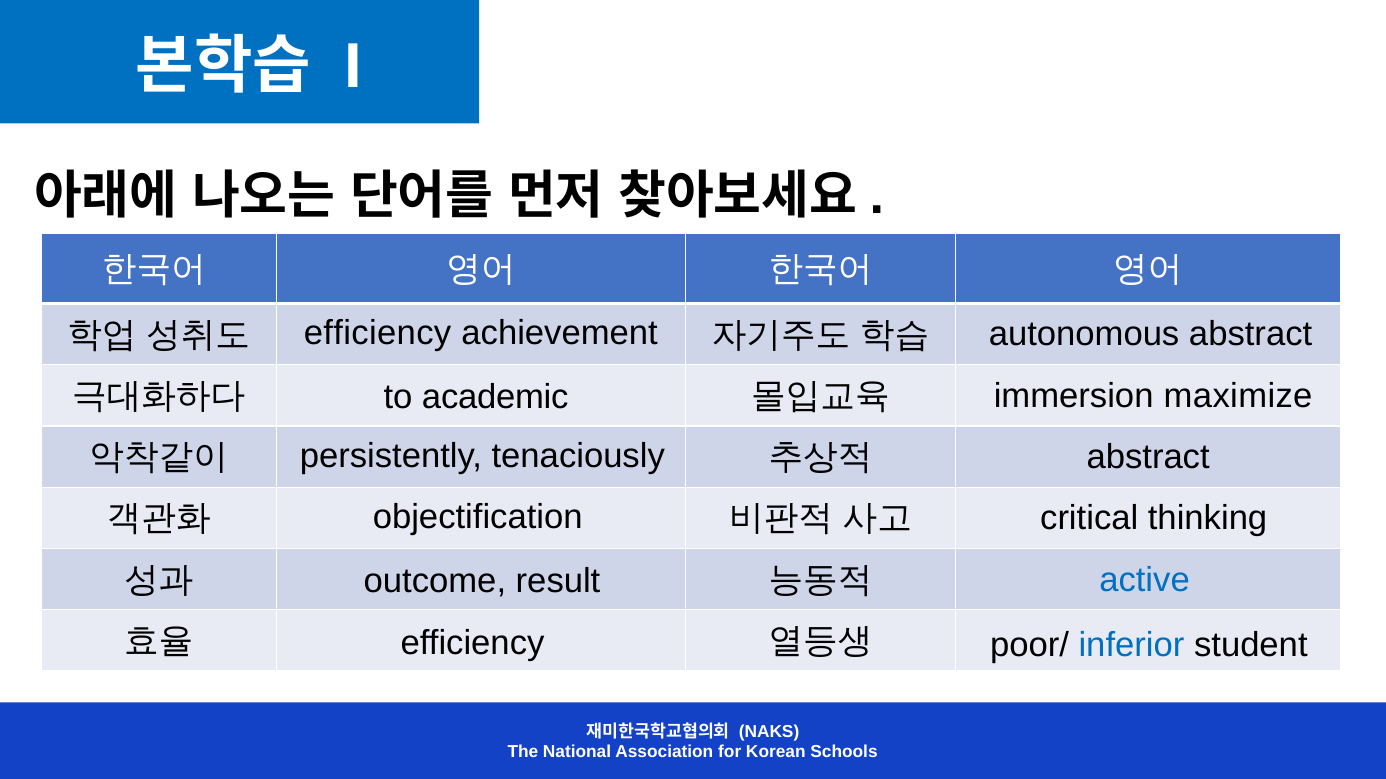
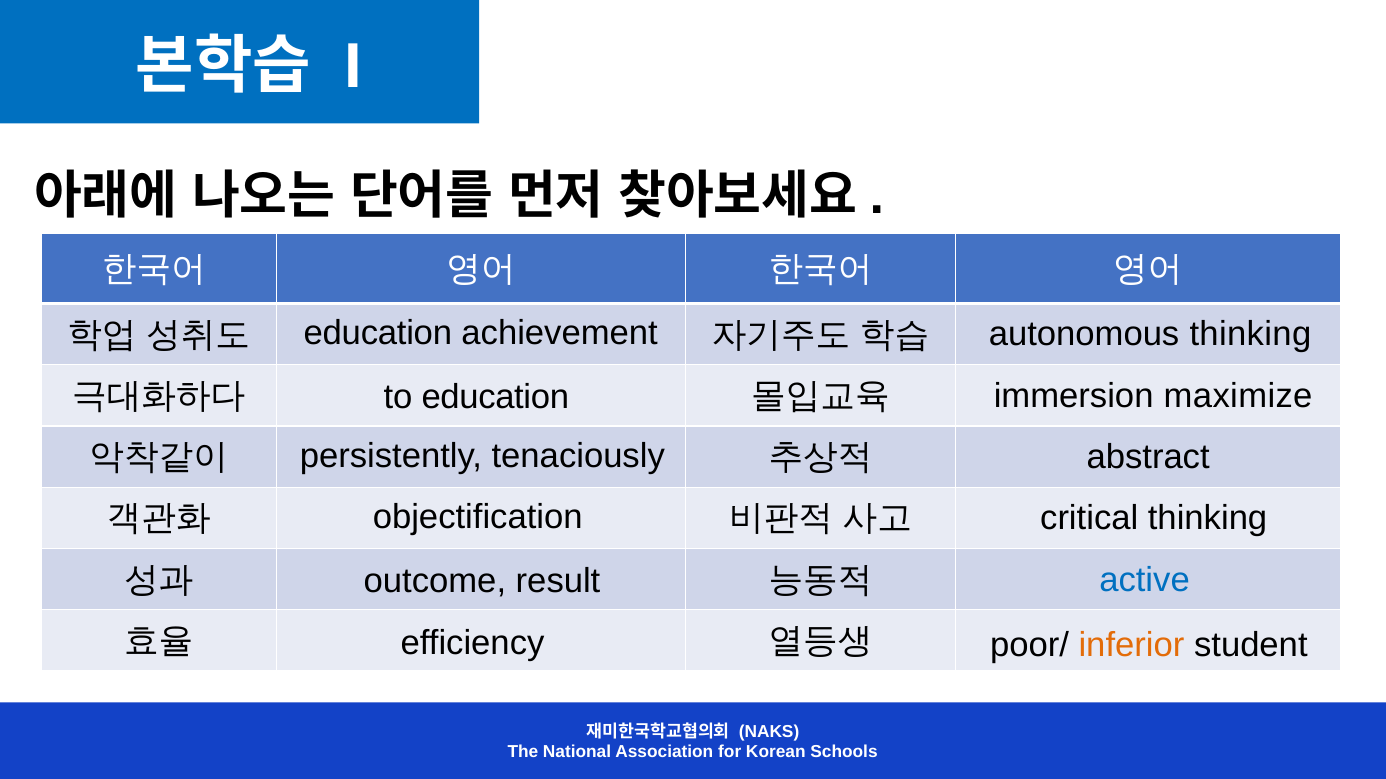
efficiency at (378, 333): efficiency -> education
autonomous abstract: abstract -> thinking
to academic: academic -> education
inferior colour: blue -> orange
